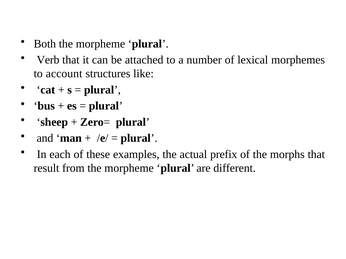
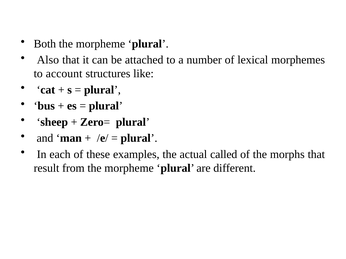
Verb: Verb -> Also
prefix: prefix -> called
